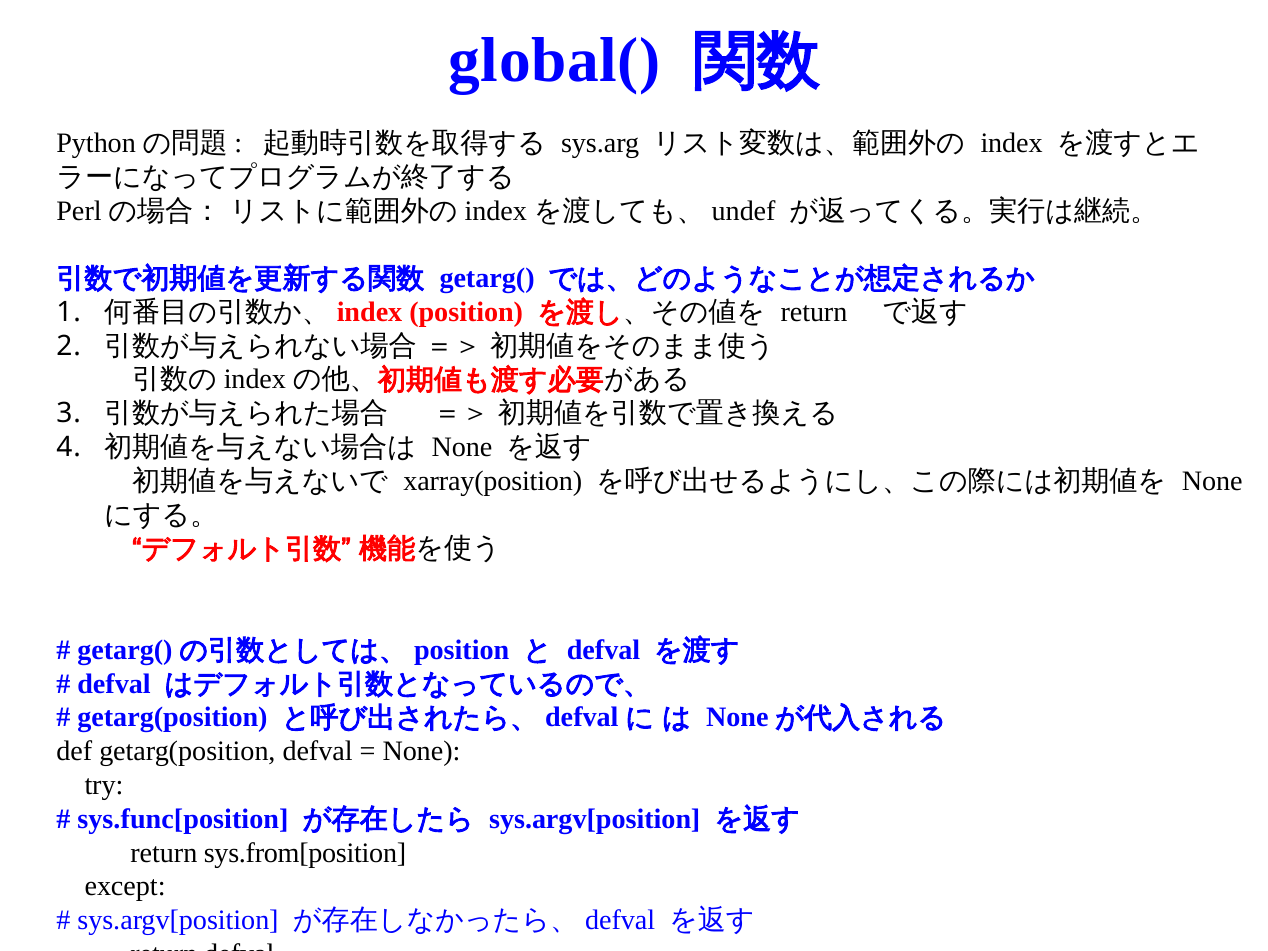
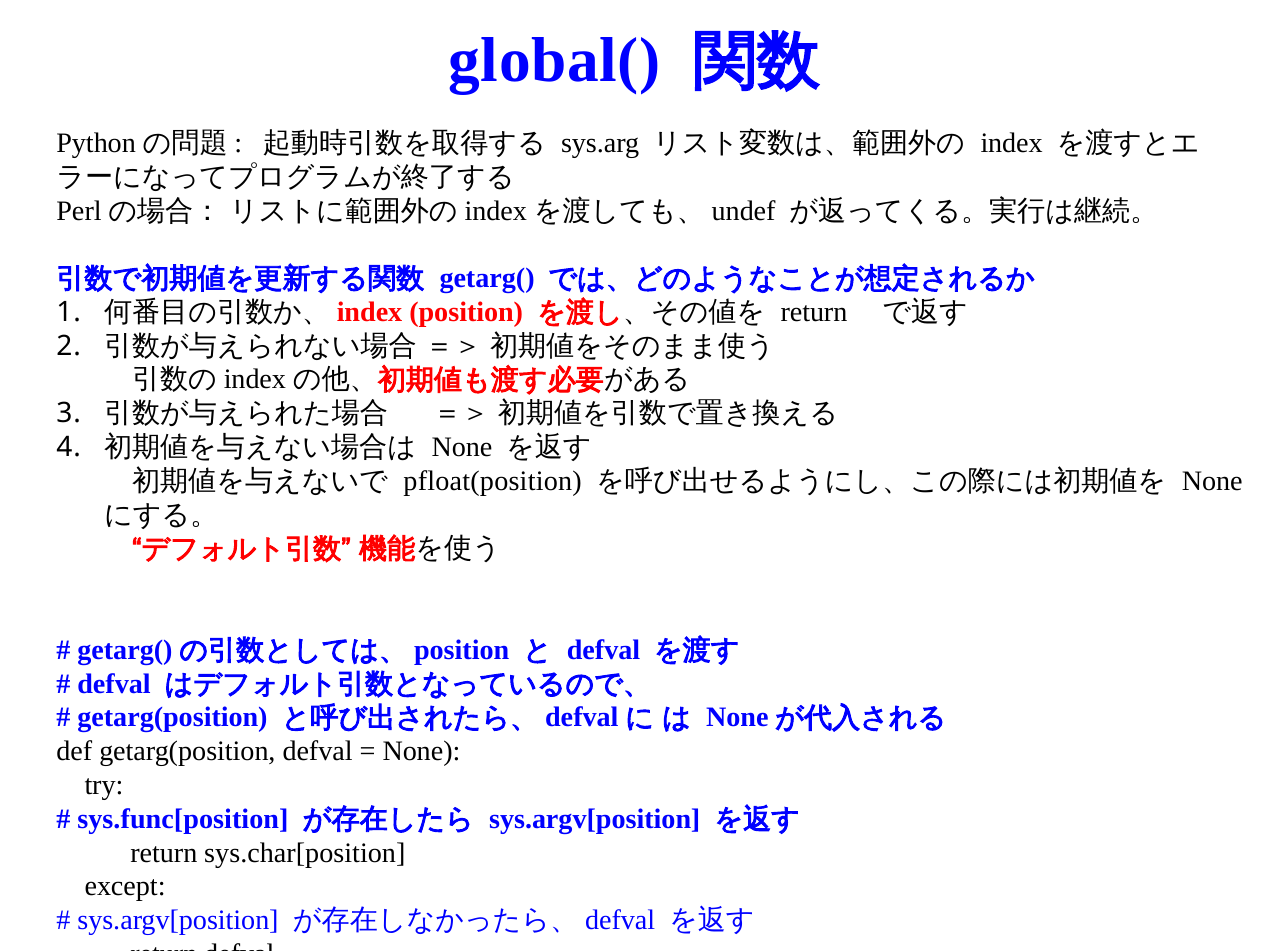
xarray(position: xarray(position -> pfloat(position
sys.from[position: sys.from[position -> sys.char[position
